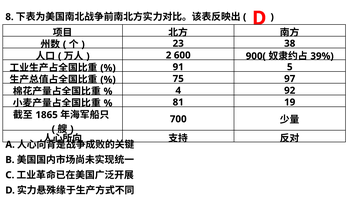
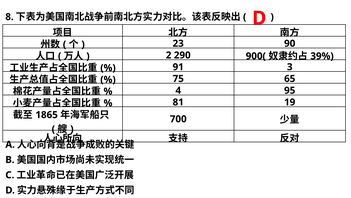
38: 38 -> 90
600: 600 -> 290
5: 5 -> 3
97: 97 -> 65
92: 92 -> 95
